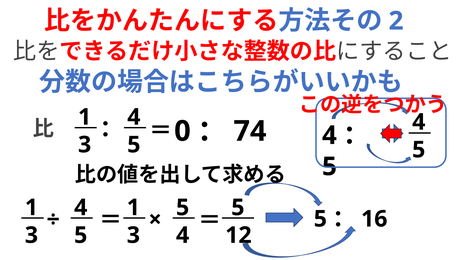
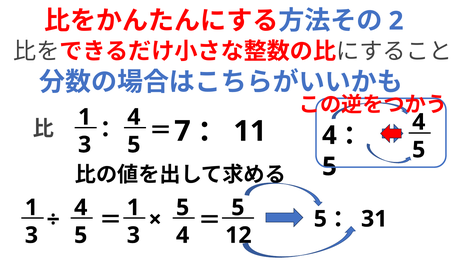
0: 0 -> 7
74: 74 -> 11
16: 16 -> 31
